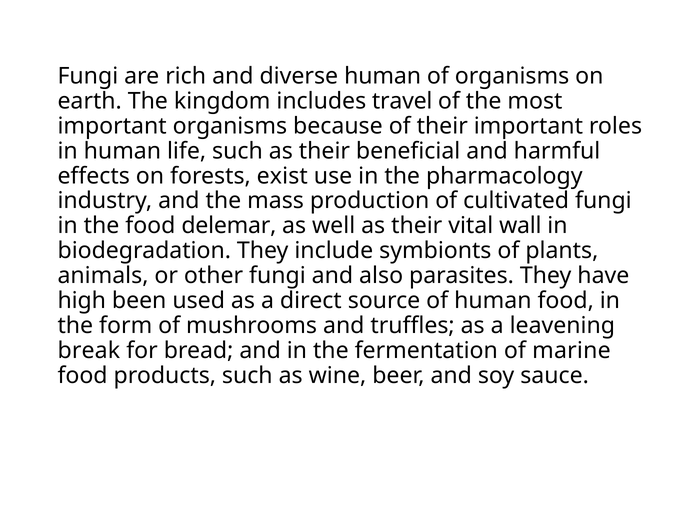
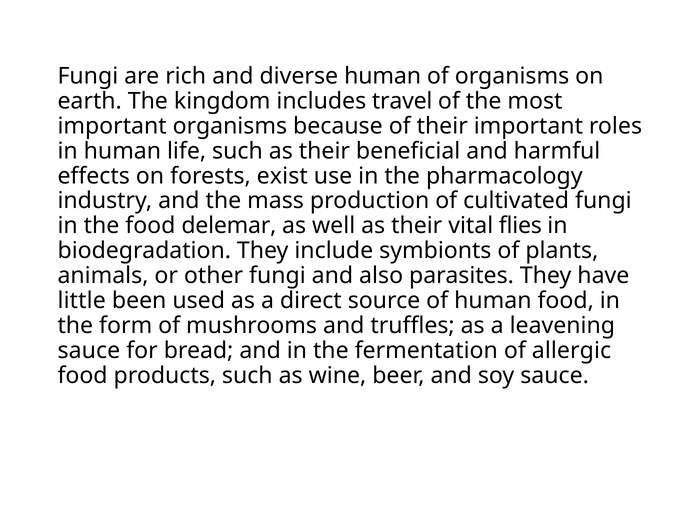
wall: wall -> flies
high: high -> little
break at (89, 350): break -> sauce
marine: marine -> allergic
